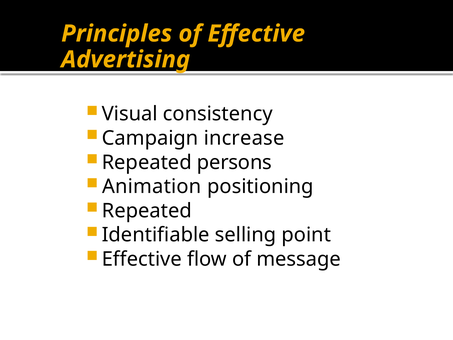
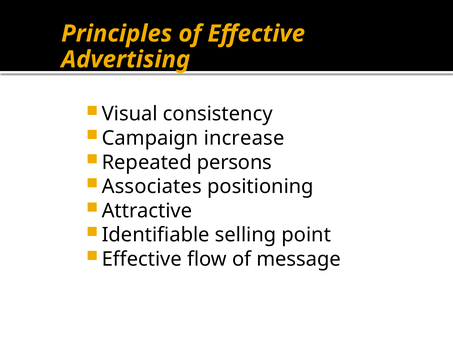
Animation: Animation -> Associates
Repeated at (147, 211): Repeated -> Attractive
